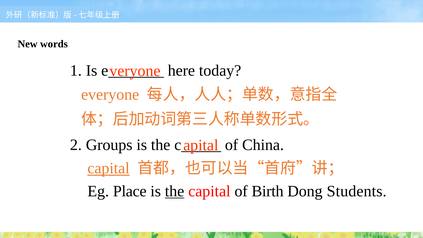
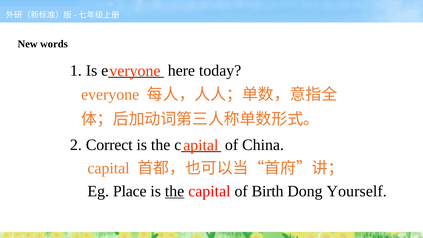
Groups: Groups -> Correct
capital at (109, 168) underline: present -> none
Students: Students -> Yourself
